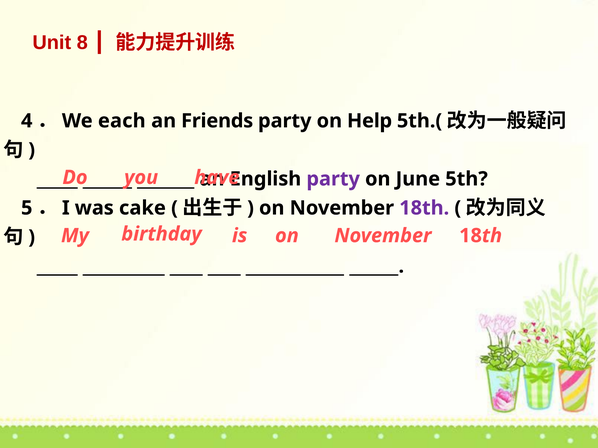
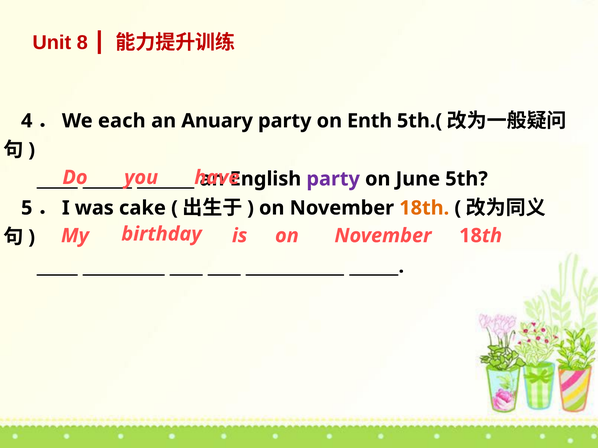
Friends: Friends -> Anuary
Help: Help -> Enth
18th at (424, 208) colour: purple -> orange
